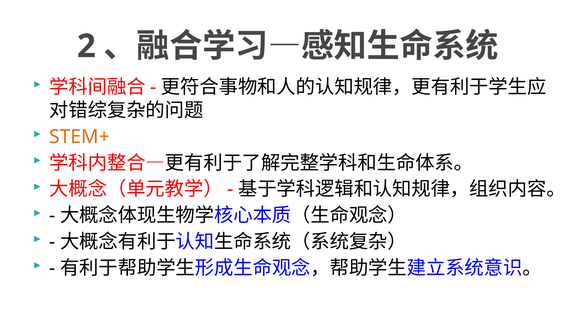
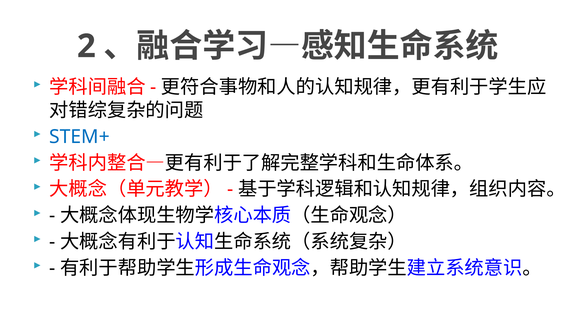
STEM+ colour: orange -> blue
